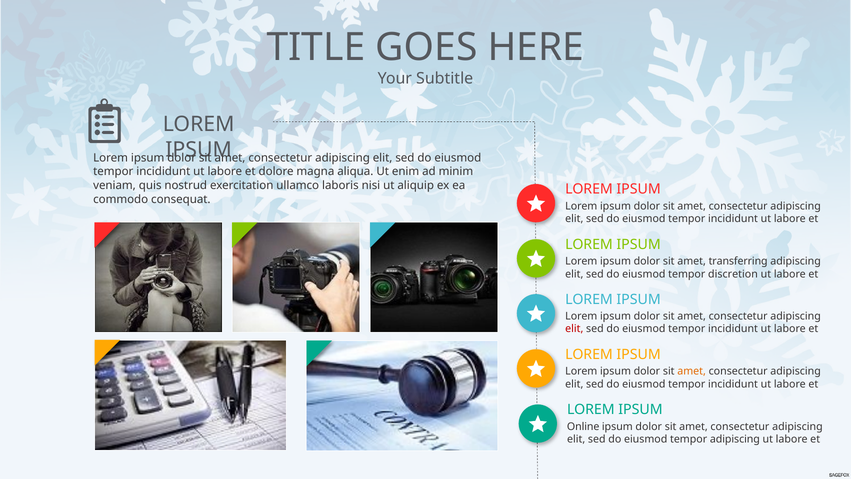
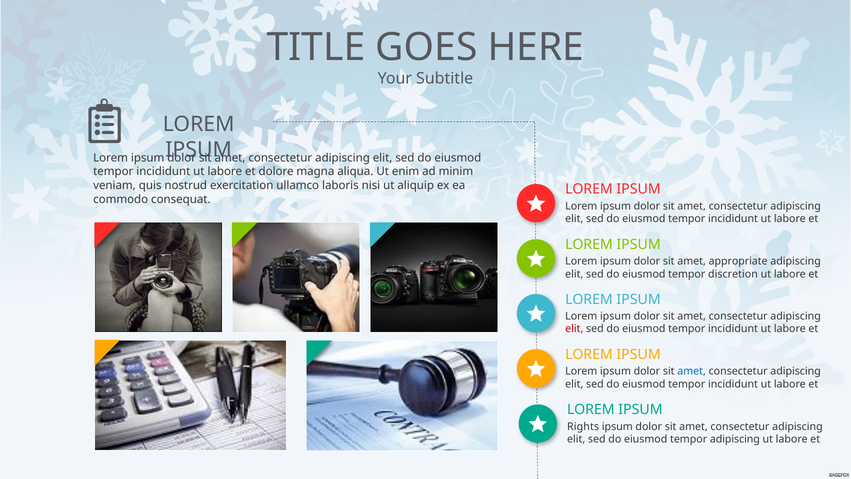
transferring: transferring -> appropriate
amet at (692, 371) colour: orange -> blue
Online: Online -> Rights
